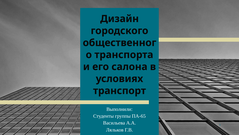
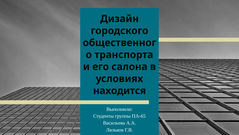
транспорт: транспорт -> находится
